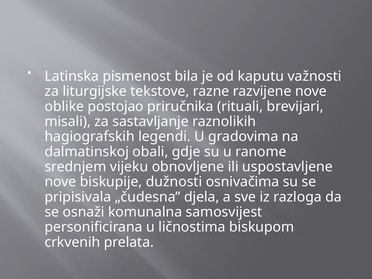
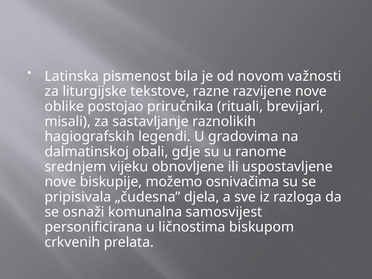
kaputu: kaputu -> novom
dužnosti: dužnosti -> možemo
